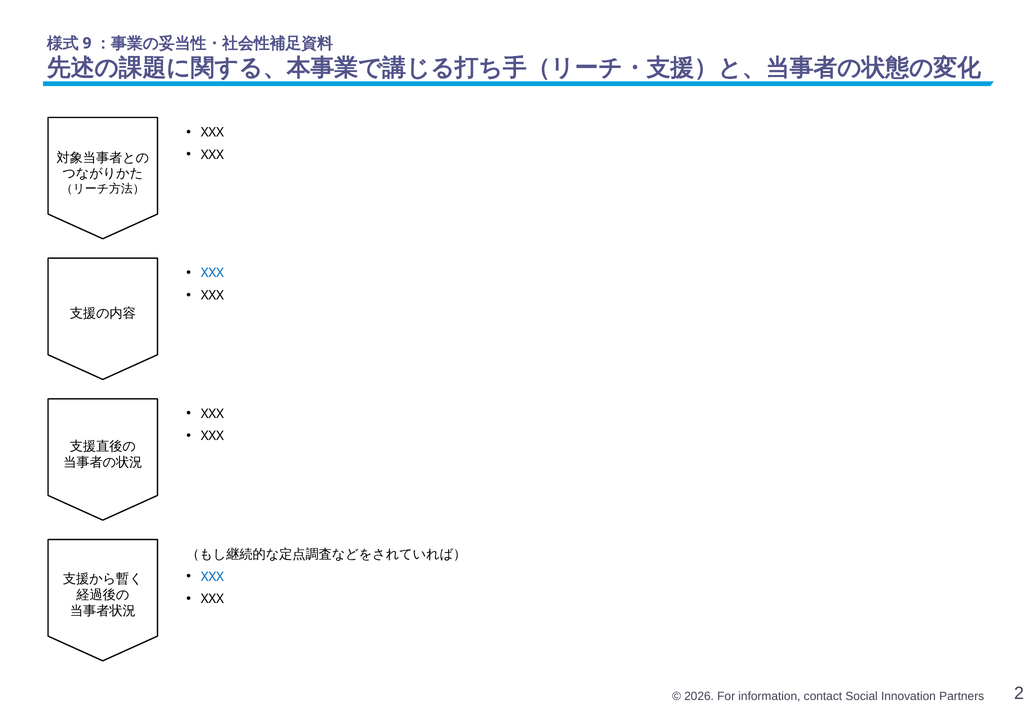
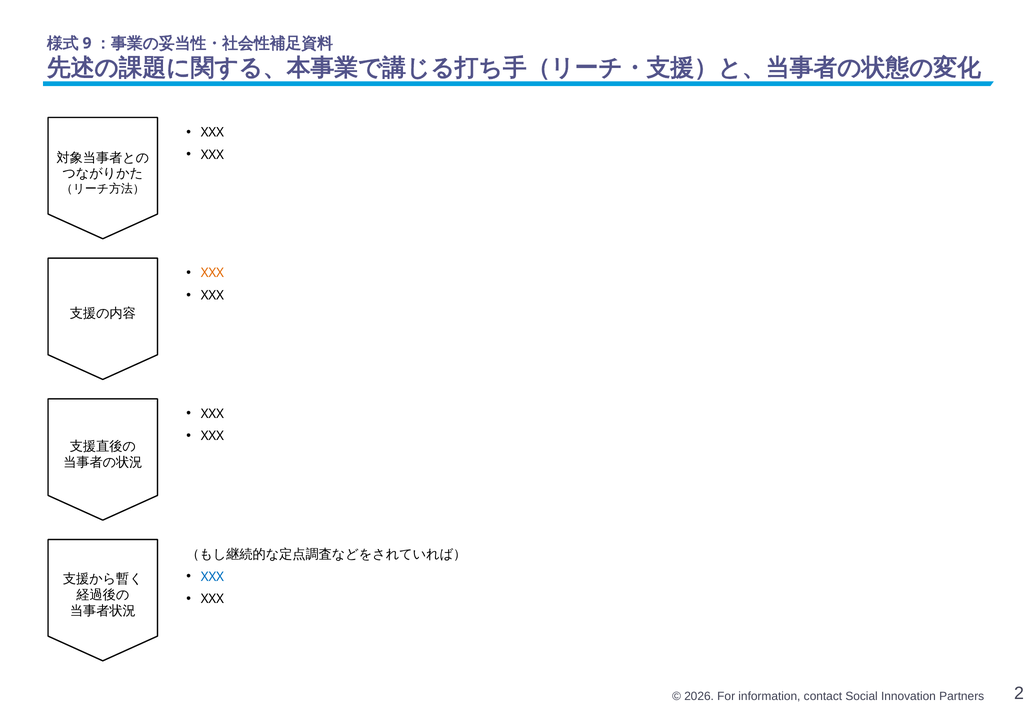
XXX at (212, 273) colour: blue -> orange
